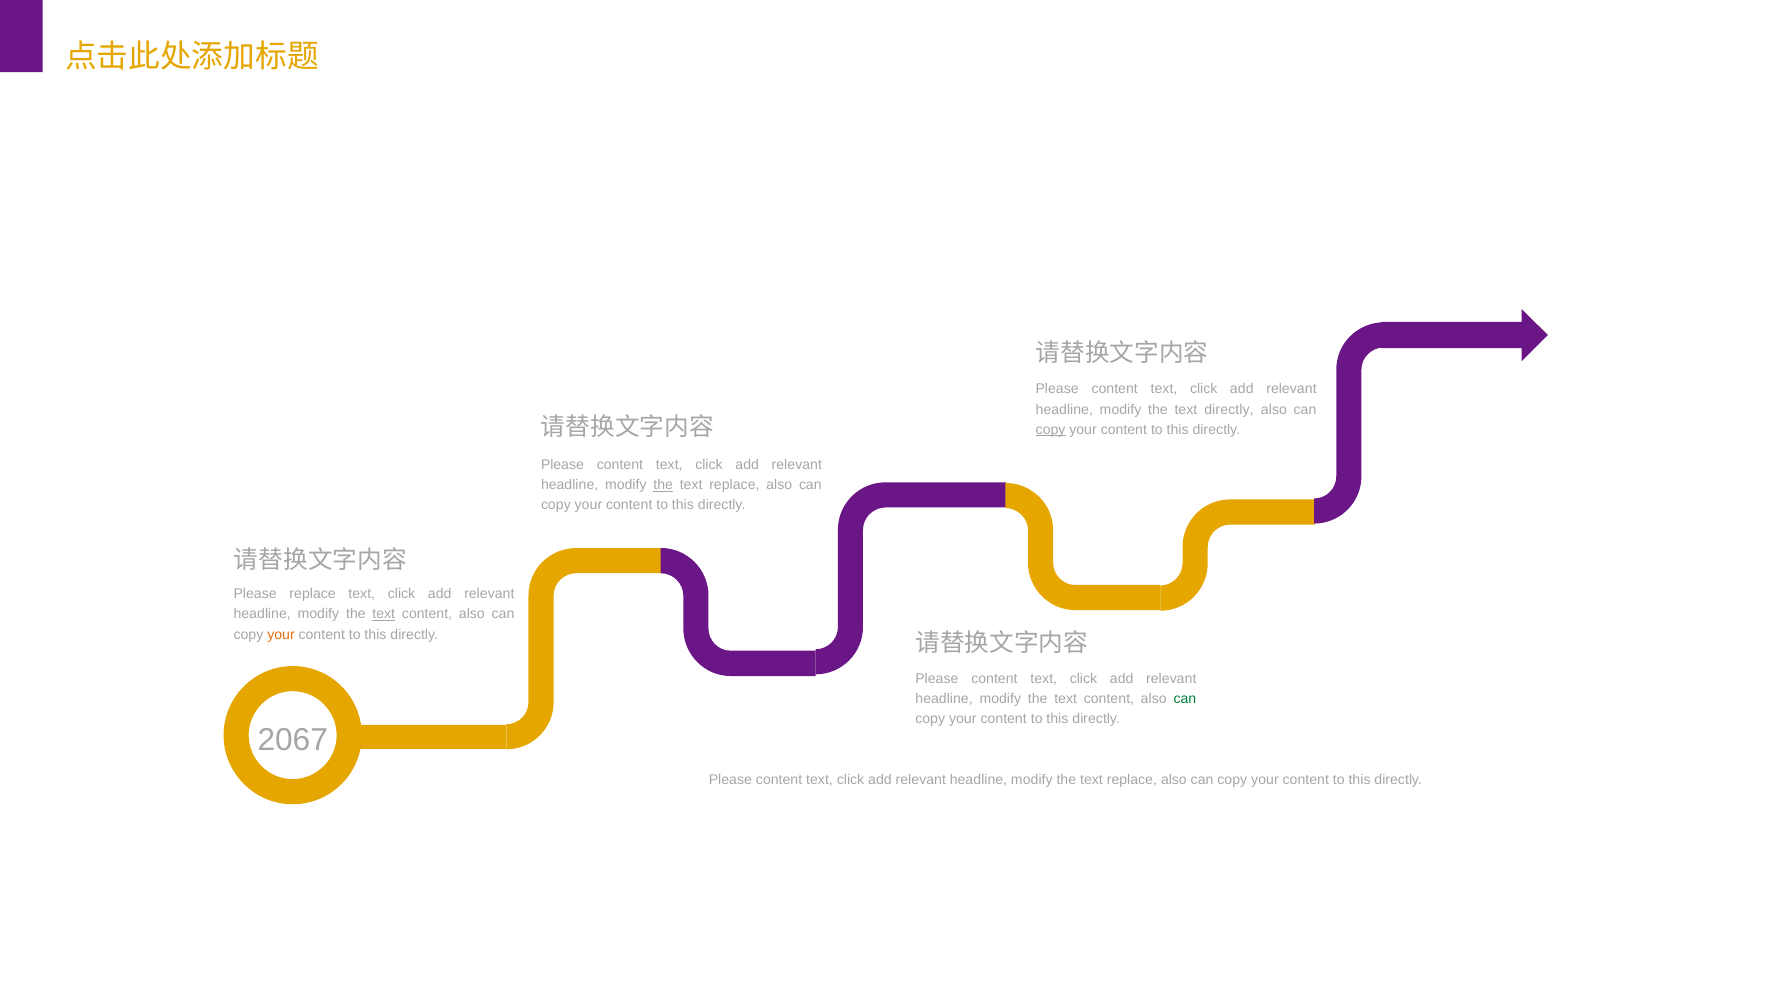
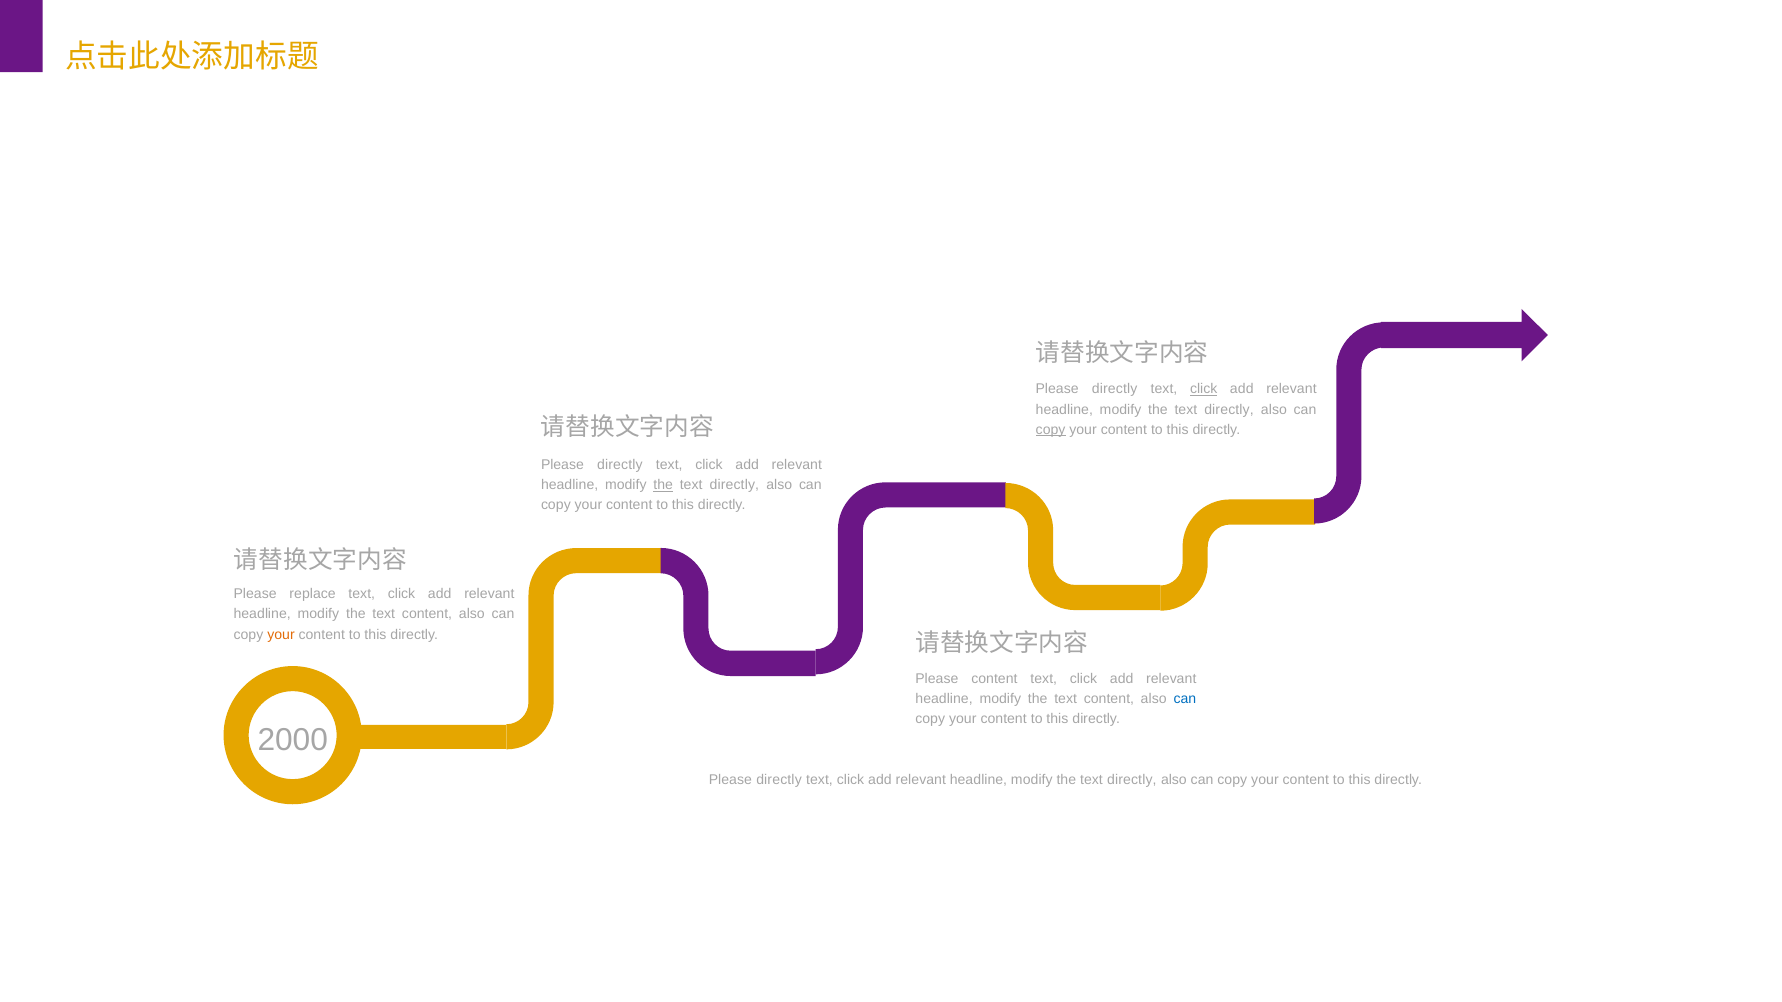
content at (1115, 389): content -> directly
click at (1204, 389) underline: none -> present
content at (620, 465): content -> directly
replace at (734, 485): replace -> directly
text at (384, 615) underline: present -> none
can at (1185, 699) colour: green -> blue
2067: 2067 -> 2000
content at (779, 780): content -> directly
replace at (1132, 780): replace -> directly
